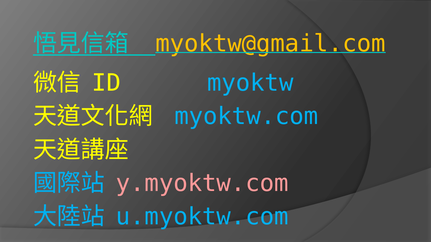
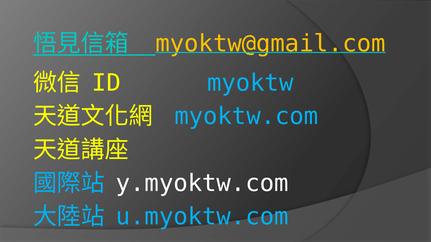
y.myoktw.com colour: pink -> white
